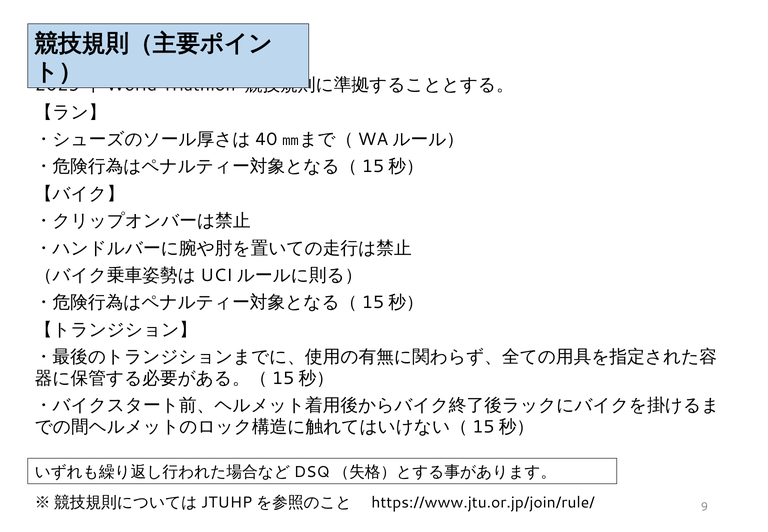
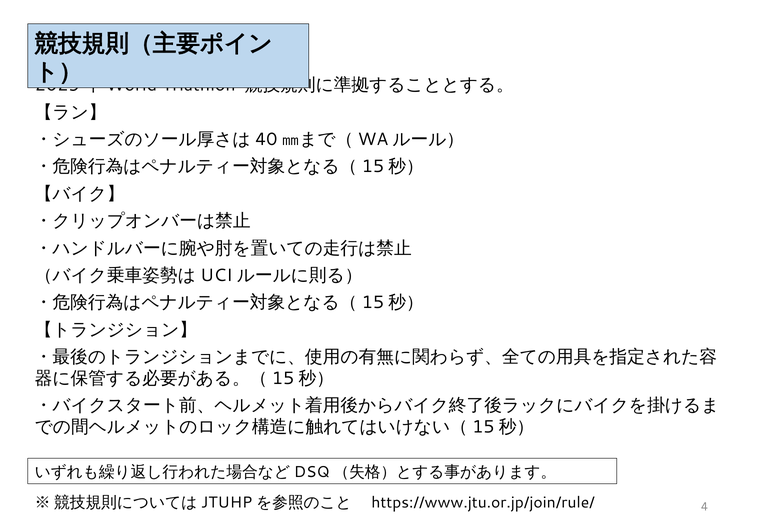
9: 9 -> 4
